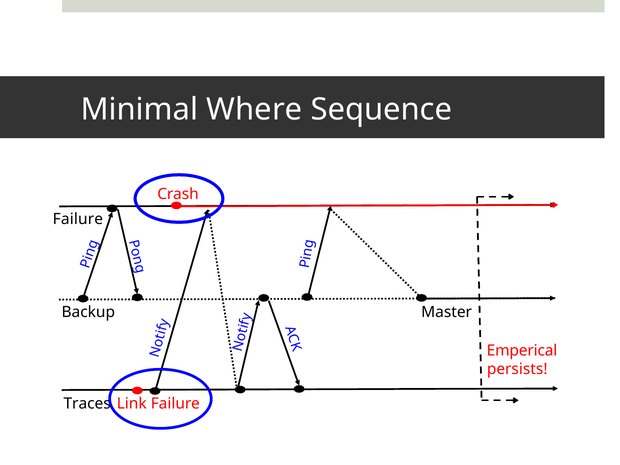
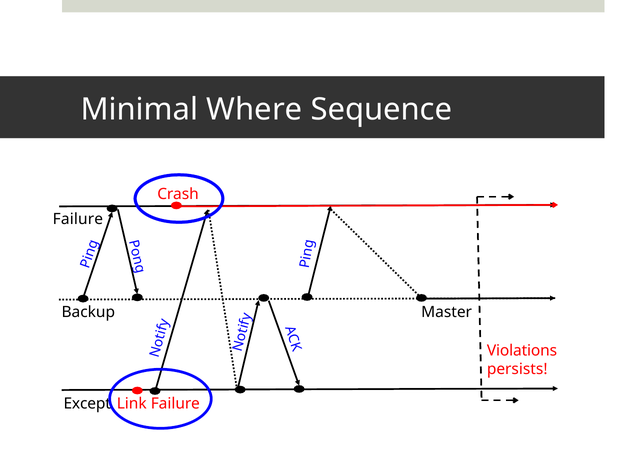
Emperical: Emperical -> Violations
Traces: Traces -> Except
